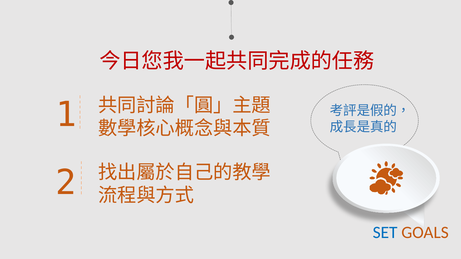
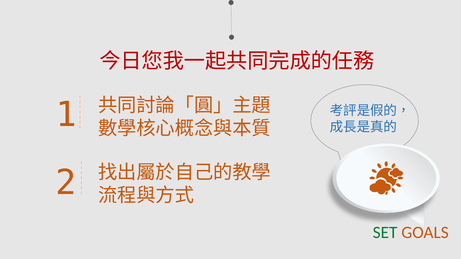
SET colour: blue -> green
